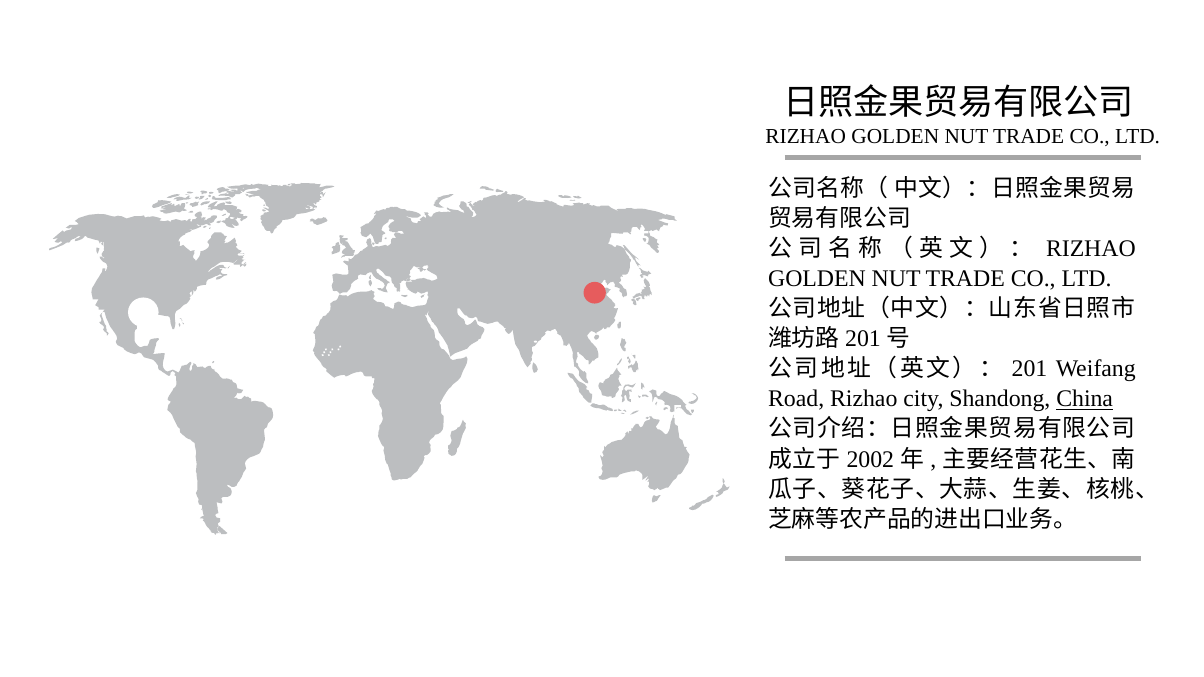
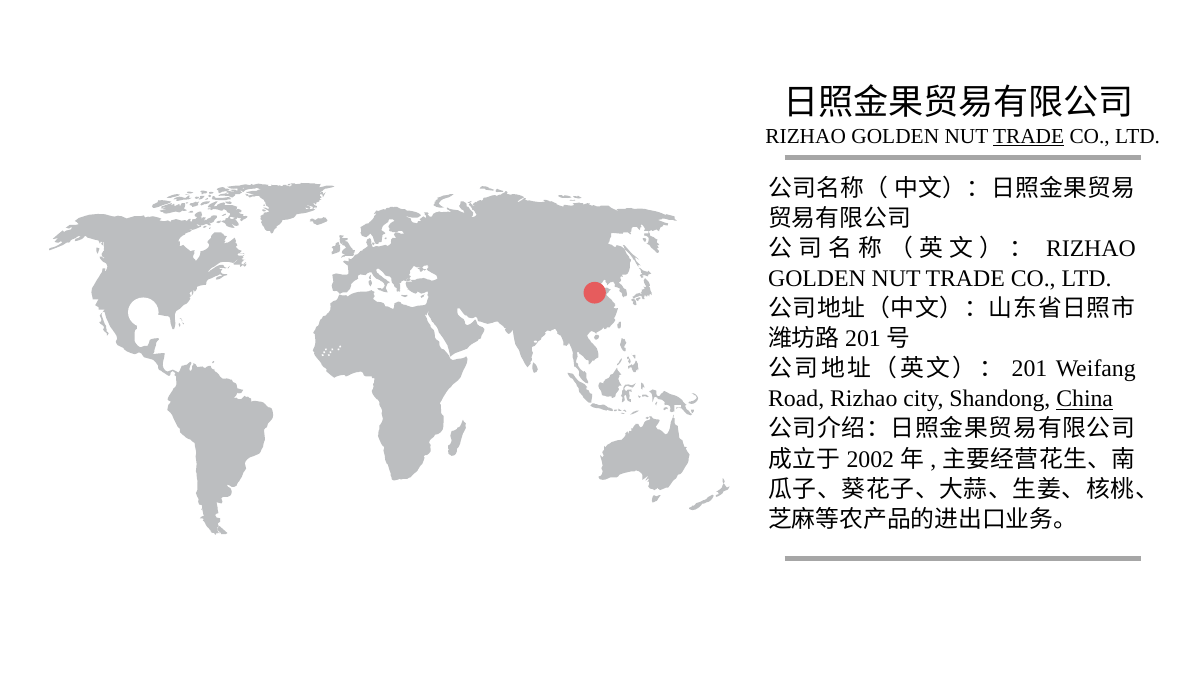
TRADE at (1029, 136) underline: none -> present
